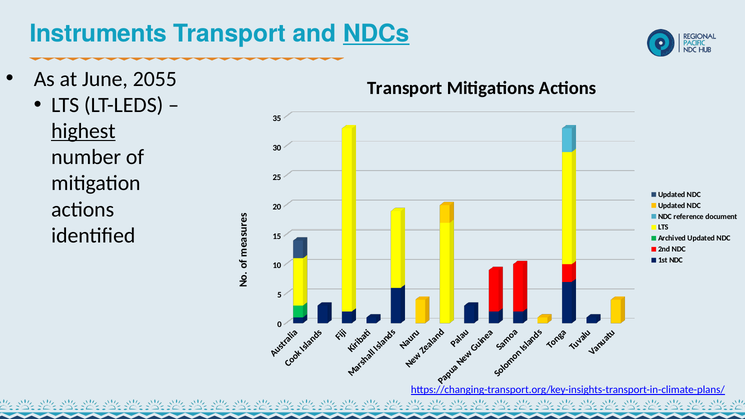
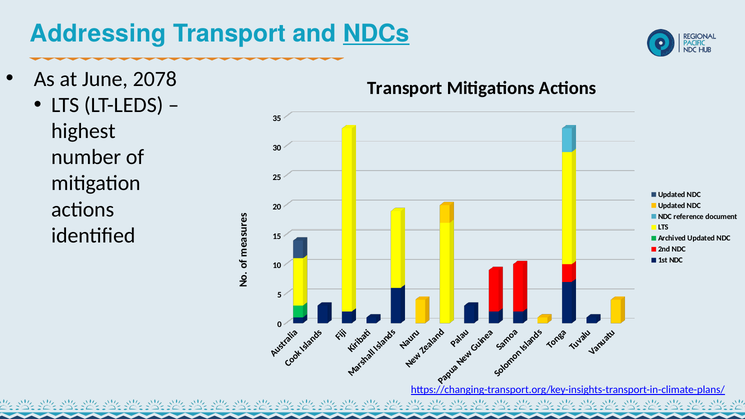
Instruments: Instruments -> Addressing
2055: 2055 -> 2078
highest underline: present -> none
